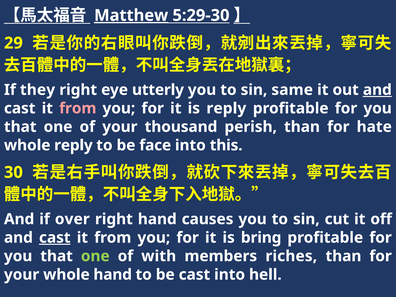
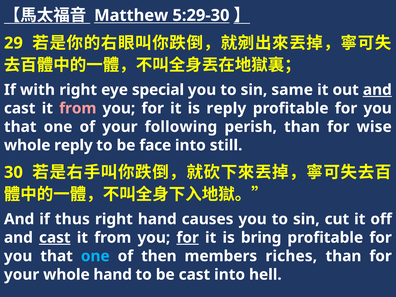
Matthew underline: present -> none
they: they -> with
utterly: utterly -> special
thousand: thousand -> following
hate: hate -> wise
this: this -> still
over: over -> thus
for at (188, 238) underline: none -> present
one at (95, 256) colour: light green -> light blue
with: with -> then
